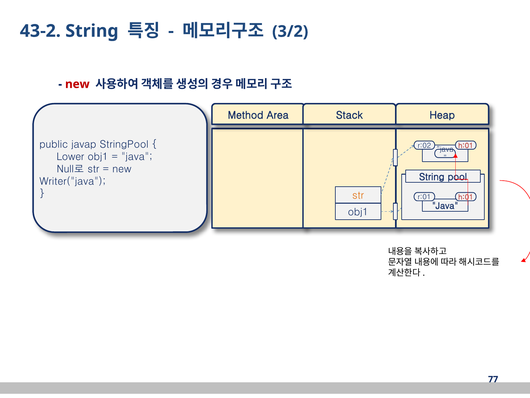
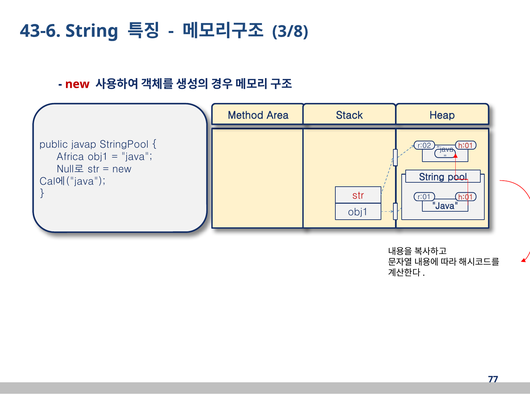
43-2: 43-2 -> 43-6
3/2: 3/2 -> 3/8
Lower: Lower -> Africa
Writer("java: Writer("java -> Cal에("java
str at (358, 195) colour: orange -> red
